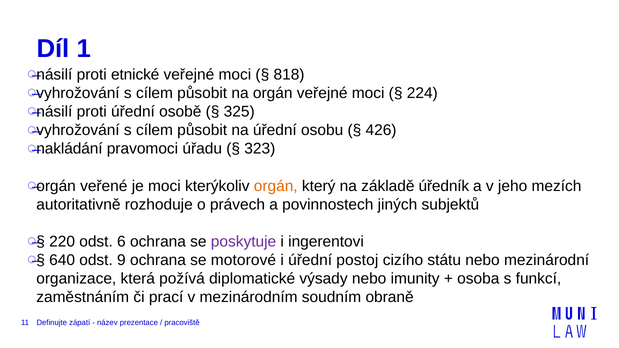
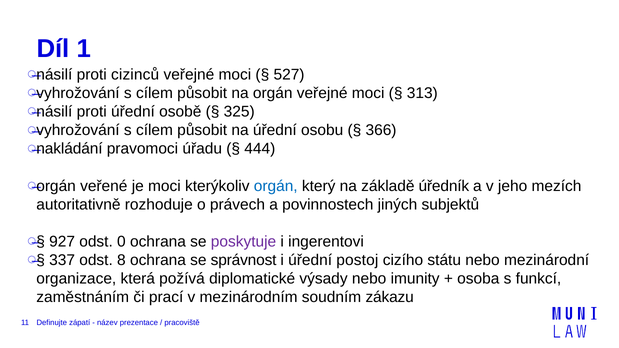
etnické: etnické -> cizinců
818: 818 -> 527
224: 224 -> 313
426: 426 -> 366
323: 323 -> 444
orgán at (276, 186) colour: orange -> blue
220: 220 -> 927
6: 6 -> 0
640: 640 -> 337
9: 9 -> 8
motorové: motorové -> správnost
obraně: obraně -> zákazu
